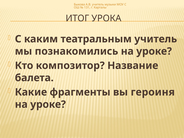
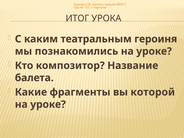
театральным учитель: учитель -> героиня
героиня: героиня -> которой
